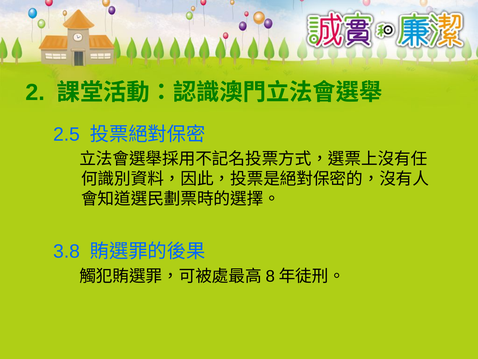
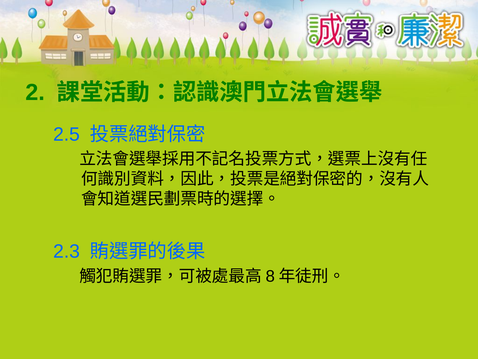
3.8: 3.8 -> 2.3
